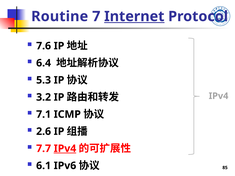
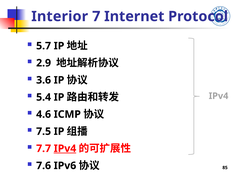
Routine: Routine -> Interior
Internet underline: present -> none
7.6: 7.6 -> 5.7
6.4: 6.4 -> 2.9
5.3: 5.3 -> 3.6
3.2: 3.2 -> 5.4
7.1: 7.1 -> 4.6
2.6: 2.6 -> 7.5
6.1: 6.1 -> 7.6
